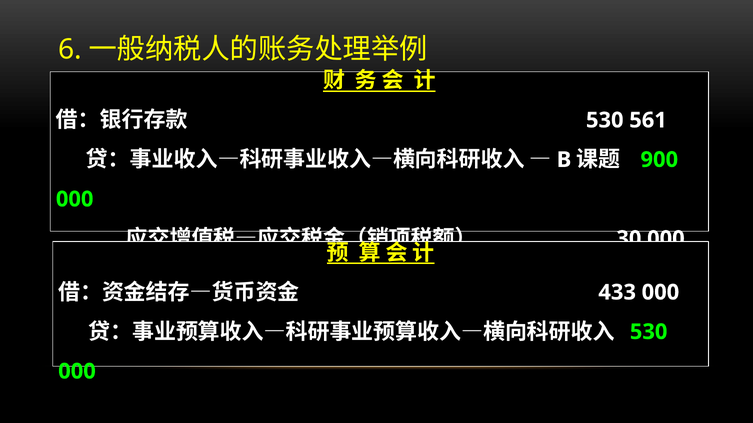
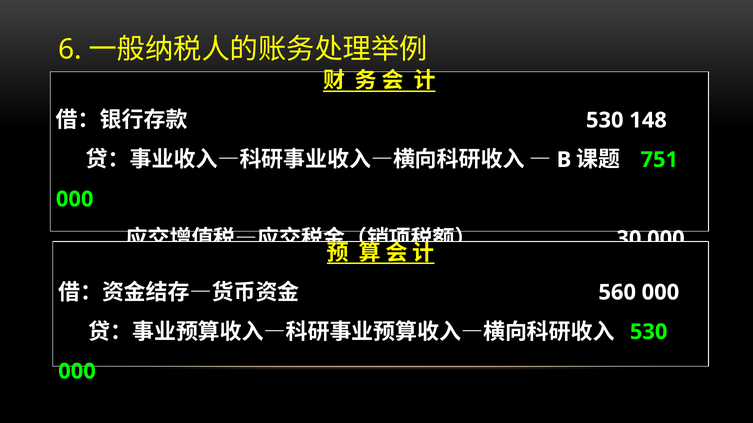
561: 561 -> 148
900: 900 -> 751
433: 433 -> 560
